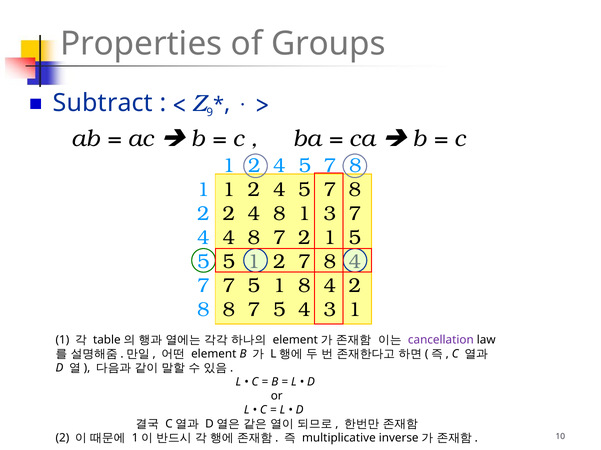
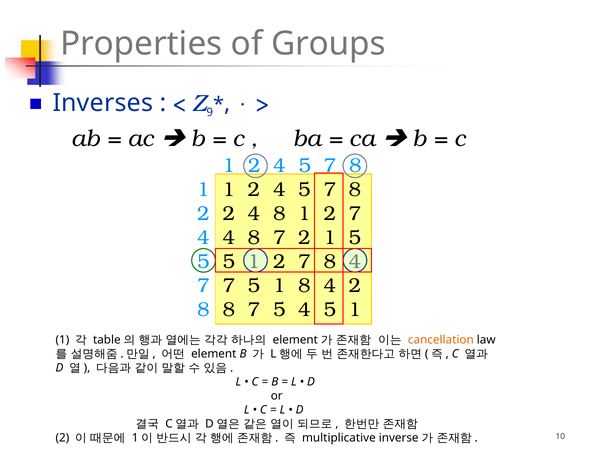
Subtract: Subtract -> Inverses
8 1 3: 3 -> 2
5 4 3: 3 -> 5
cancellation colour: purple -> orange
